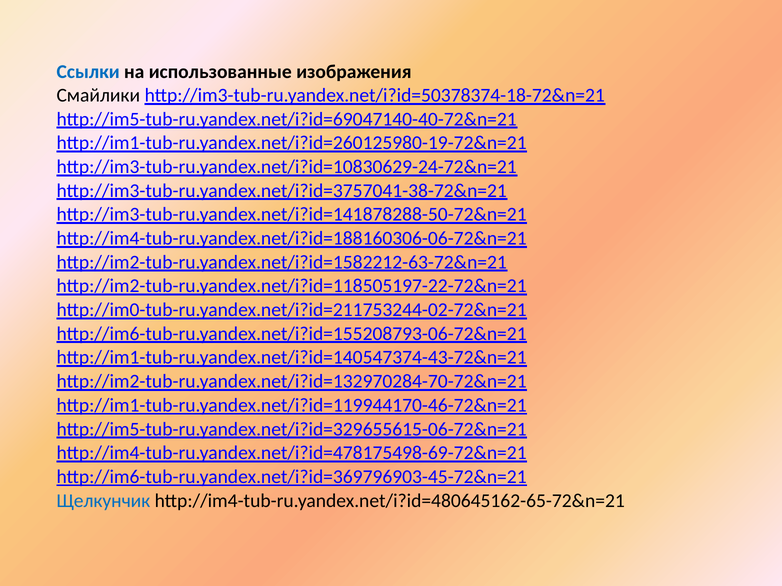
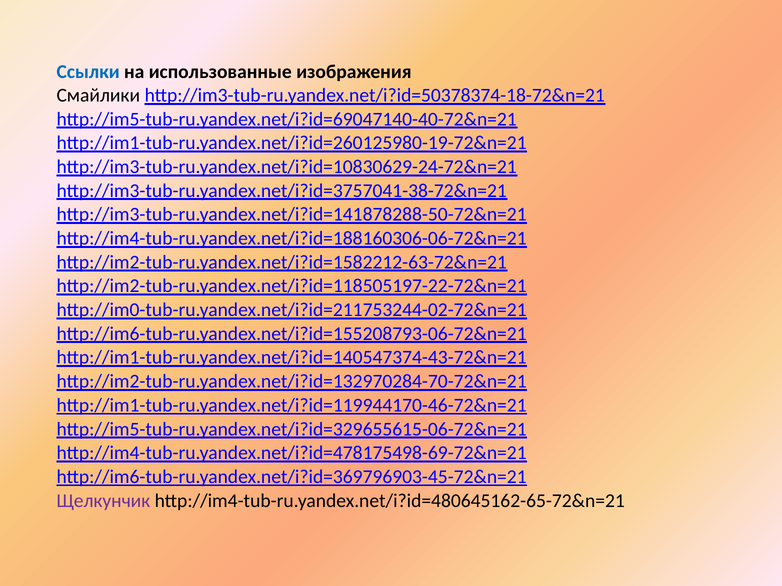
Щелкунчик colour: blue -> purple
